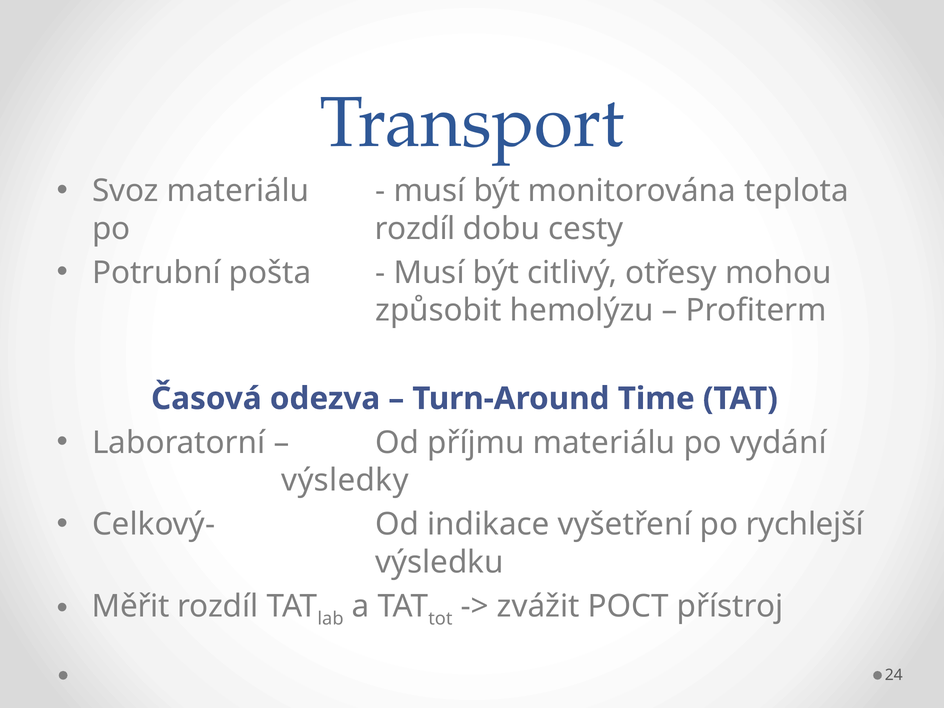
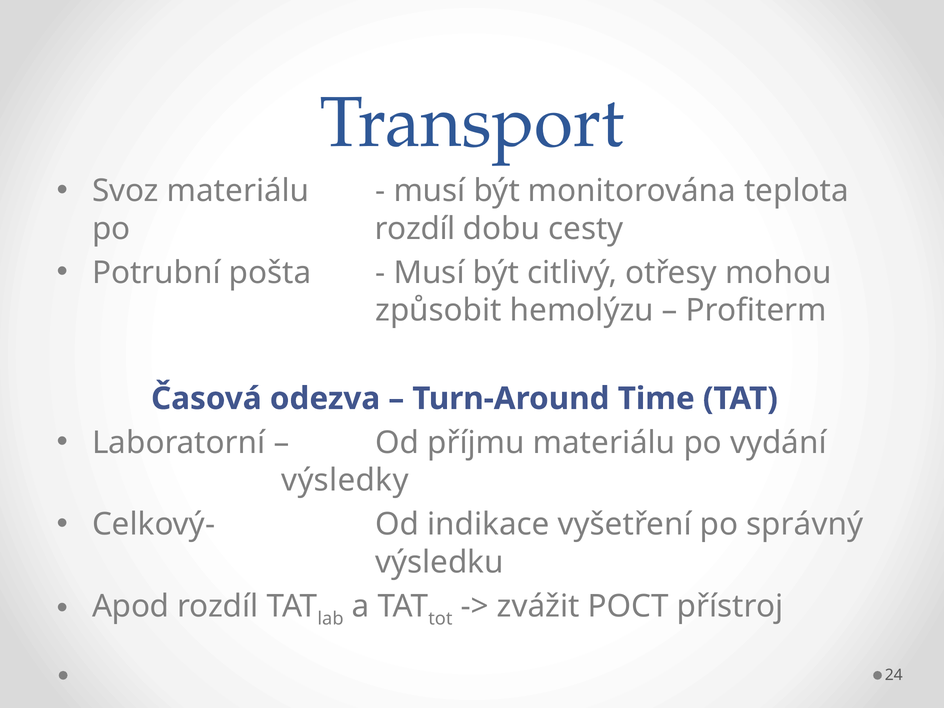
rychlejší: rychlejší -> správný
Měřit: Měřit -> Apod
